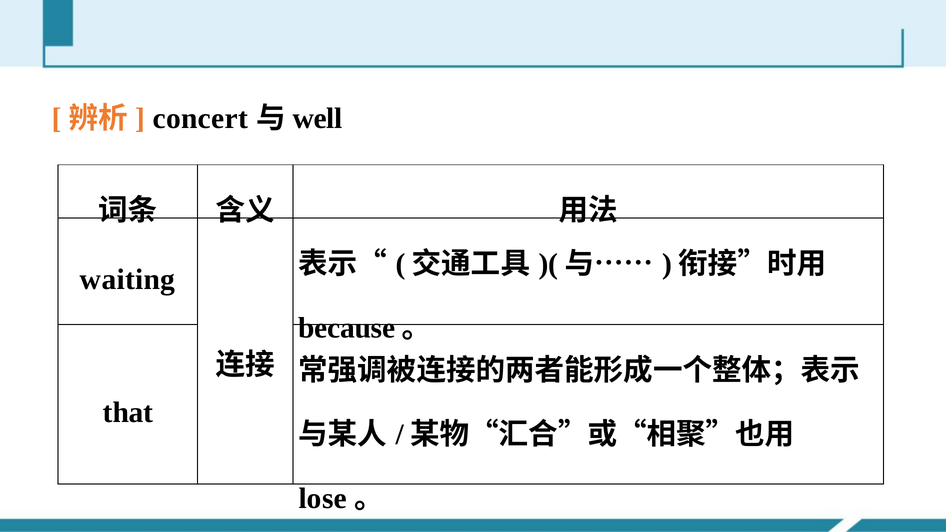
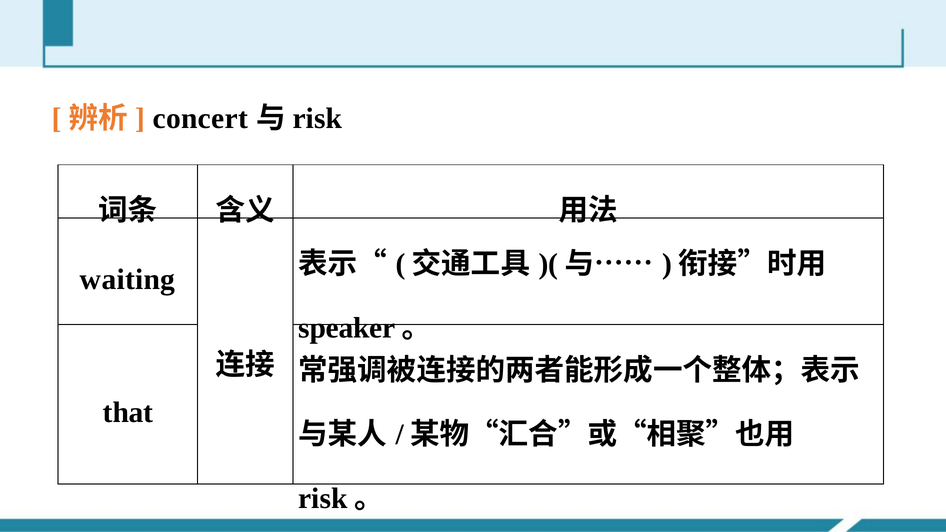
well at (317, 119): well -> risk
because: because -> speaker
lose at (323, 499): lose -> risk
